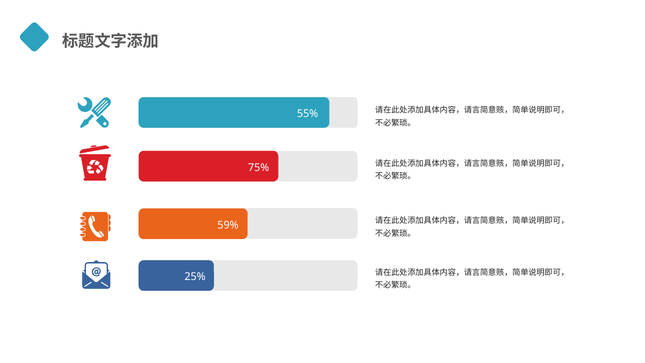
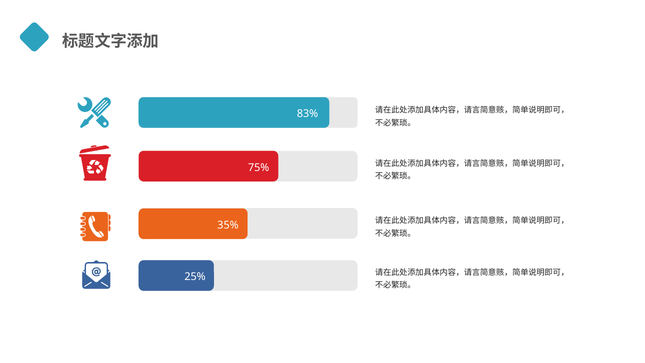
55%: 55% -> 83%
59%: 59% -> 35%
